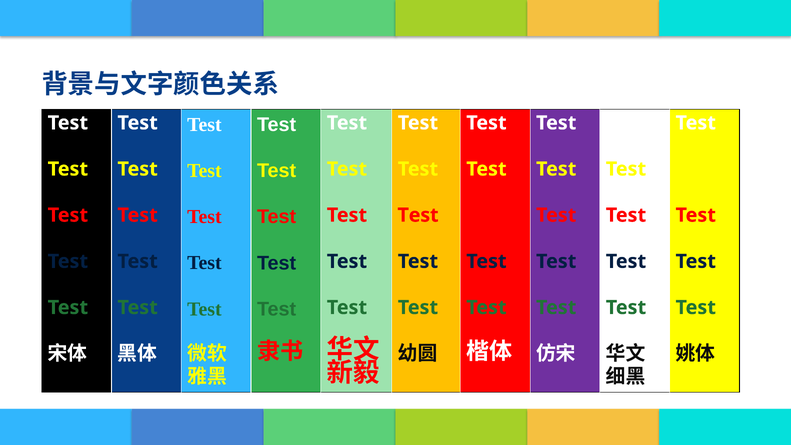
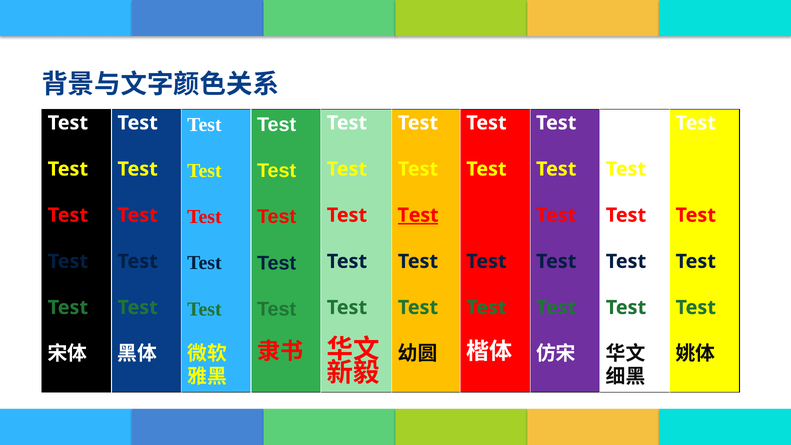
Test at (418, 215) underline: none -> present
